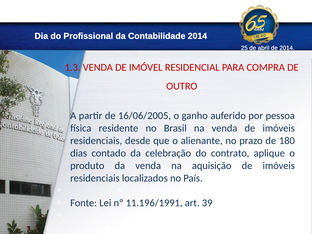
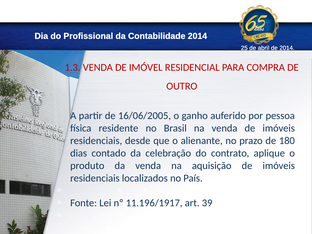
11.196/1991: 11.196/1991 -> 11.196/1917
